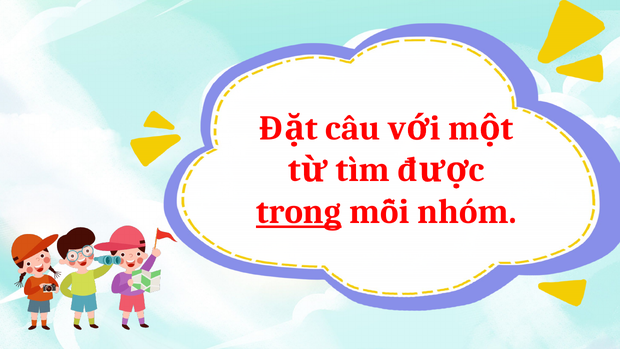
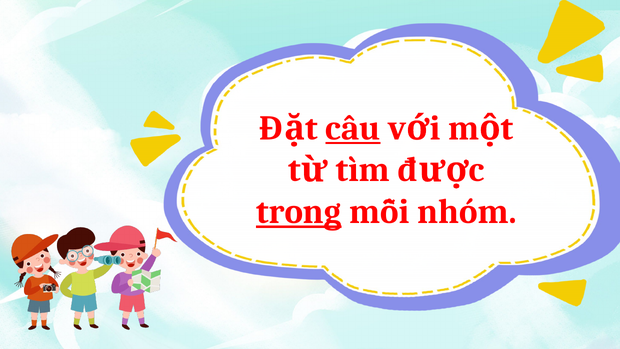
câu underline: none -> present
